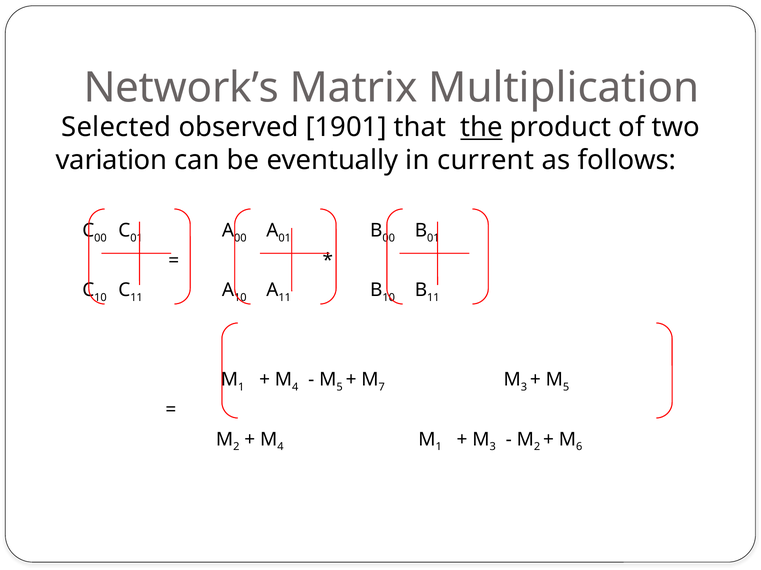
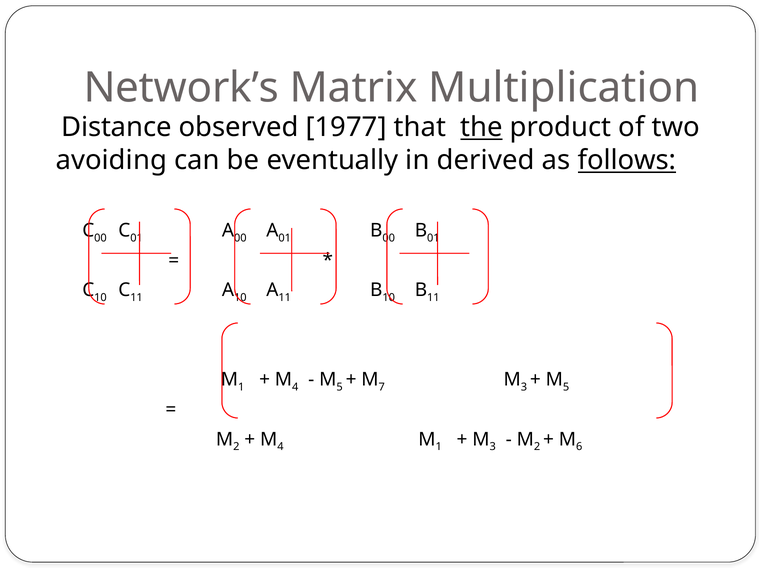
Selected: Selected -> Distance
1901: 1901 -> 1977
variation: variation -> avoiding
current: current -> derived
follows underline: none -> present
